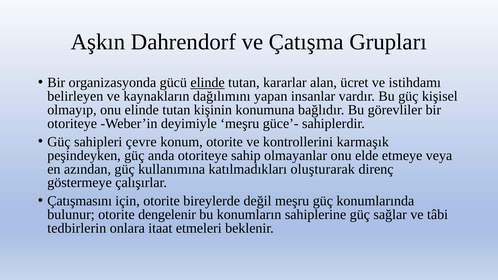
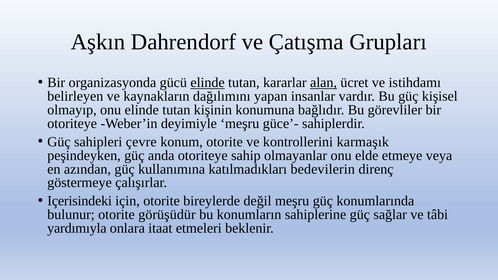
alan underline: none -> present
oluşturarak: oluşturarak -> bedevilerin
Çatışmasını: Çatışmasını -> Içerisindeki
dengelenir: dengelenir -> görüşüdür
tedbirlerin: tedbirlerin -> yardımıyla
